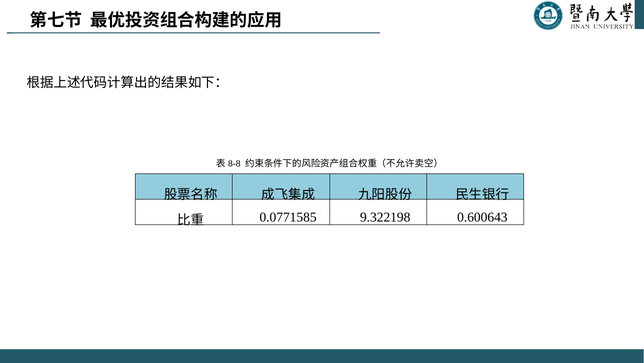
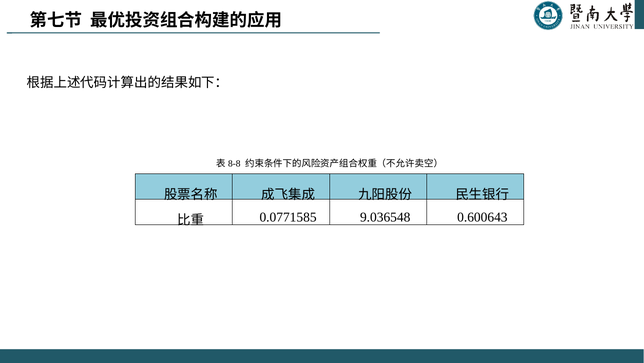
9.322198: 9.322198 -> 9.036548
